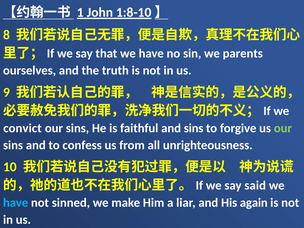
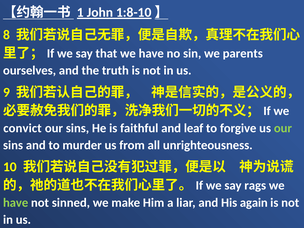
and sins: sins -> leaf
confess: confess -> murder
said: said -> rags
have at (16, 203) colour: light blue -> light green
